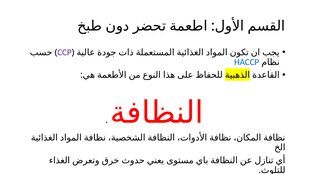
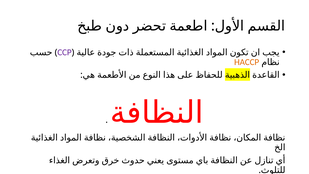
HACCP colour: blue -> orange
